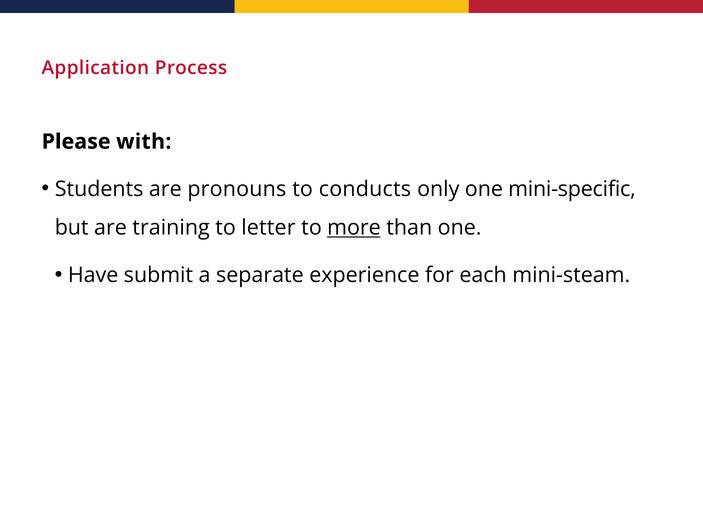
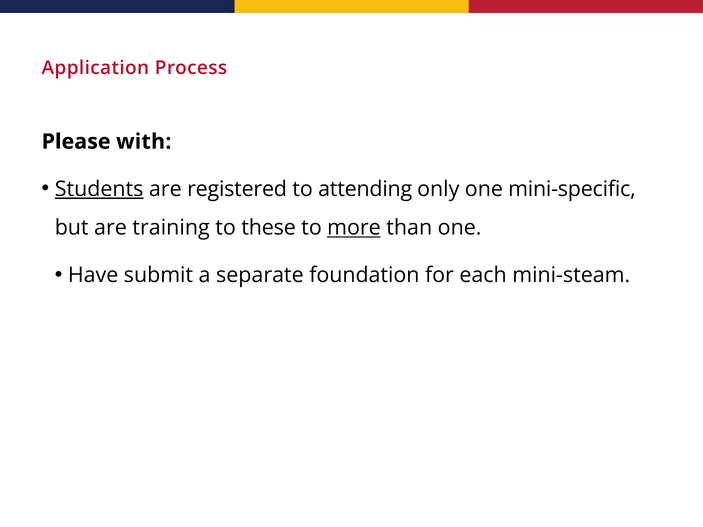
Students underline: none -> present
pronouns: pronouns -> registered
conducts: conducts -> attending
letter: letter -> these
experience: experience -> foundation
